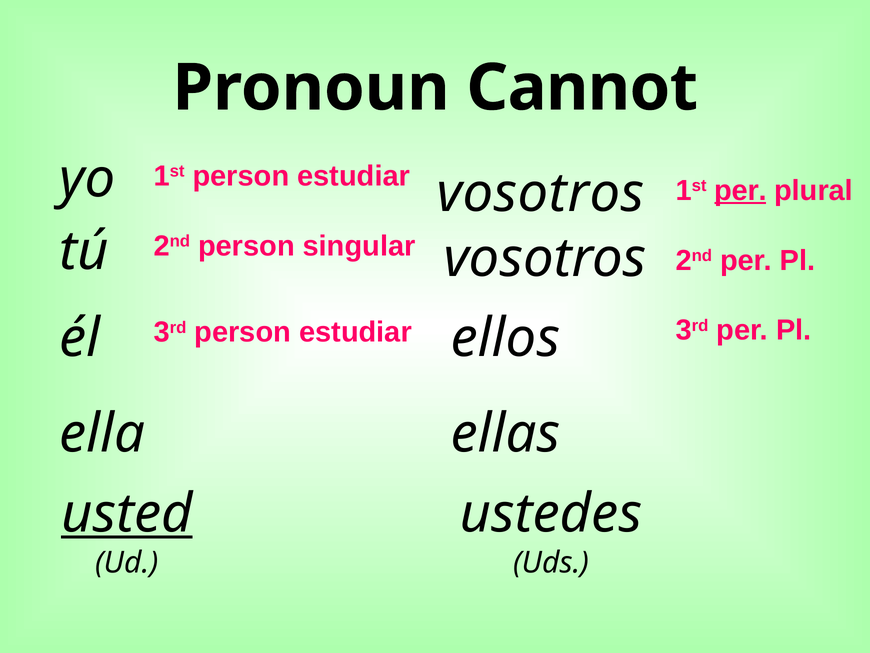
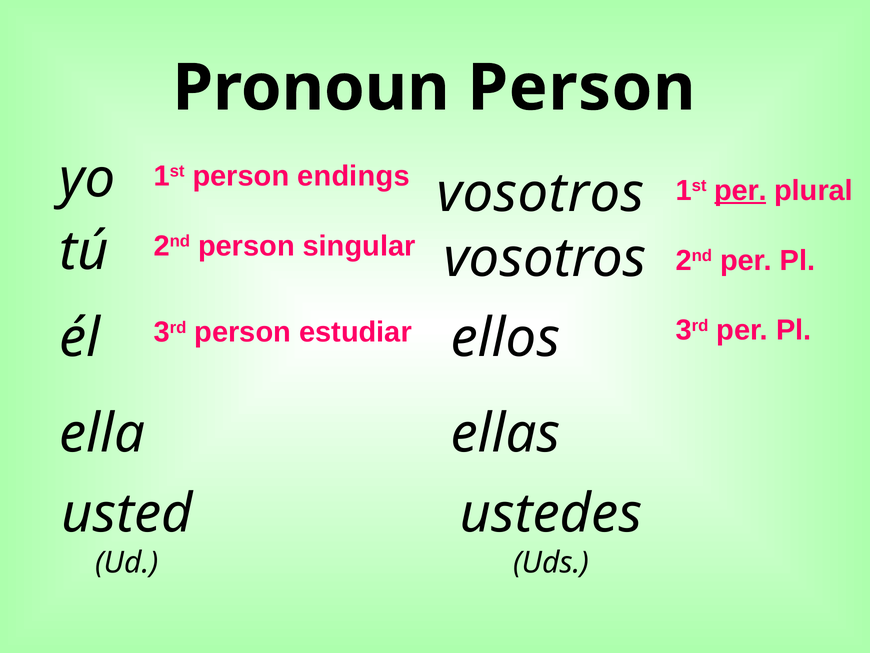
Pronoun Cannot: Cannot -> Person
1st person estudiar: estudiar -> endings
usted underline: present -> none
